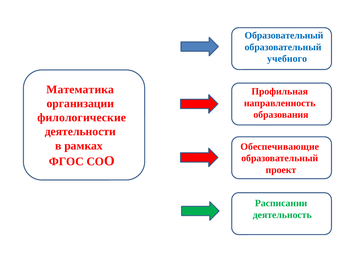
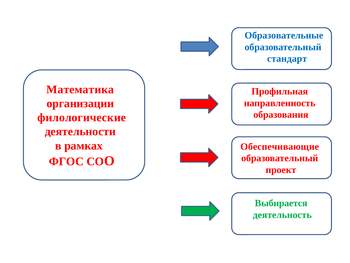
Образовательный at (284, 35): Образовательный -> Образовательные
учебного: учебного -> стандарт
Расписании: Расписании -> Выбирается
